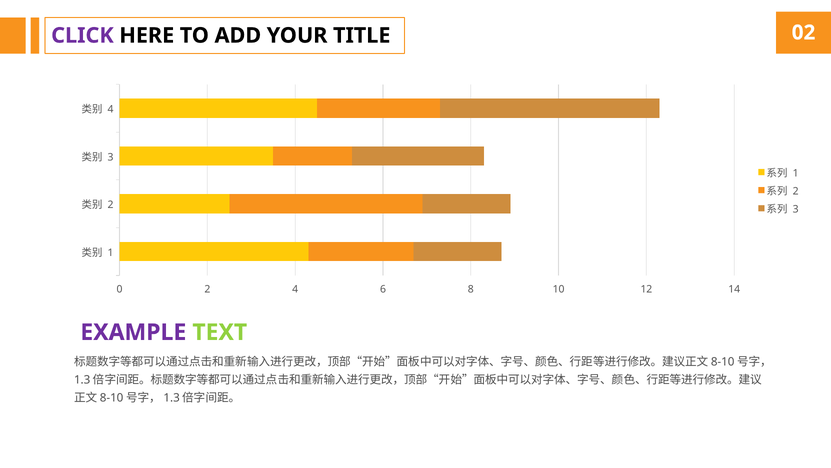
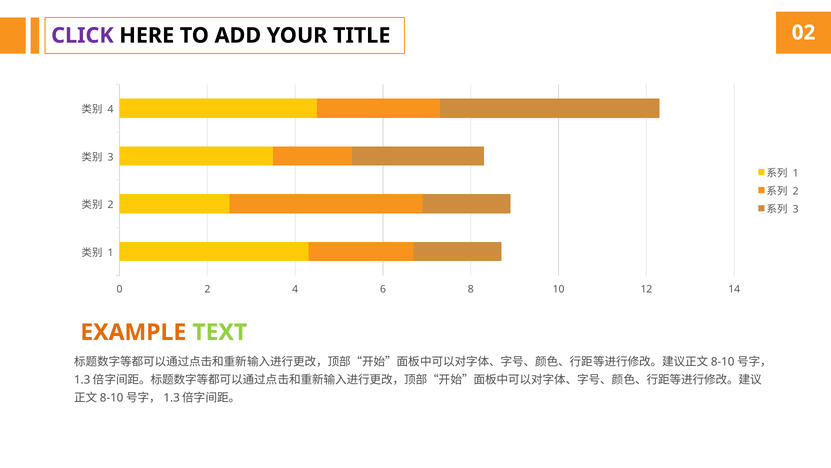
EXAMPLE colour: purple -> orange
